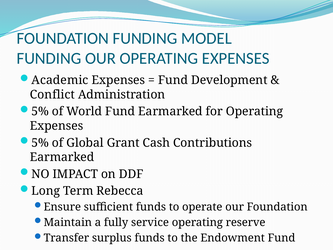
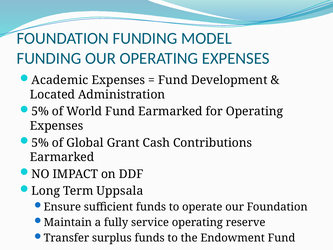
Conflict: Conflict -> Located
Rebecca: Rebecca -> Uppsala
